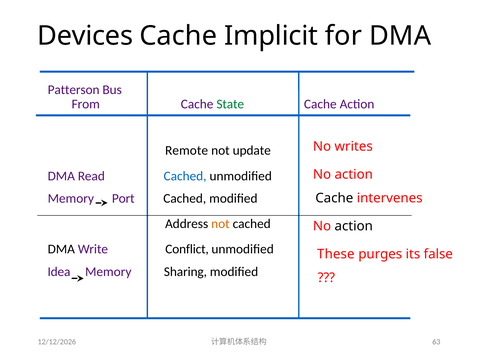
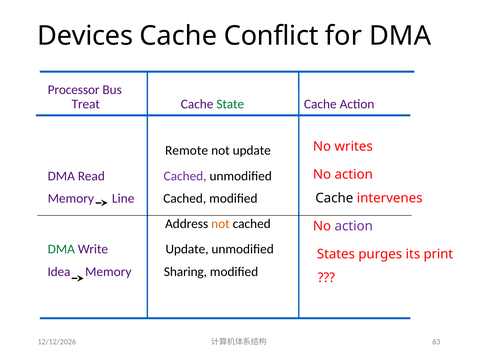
Implicit: Implicit -> Conflict
Patterson: Patterson -> Processor
From: From -> Treat
Cached at (185, 176) colour: blue -> purple
Port: Port -> Line
action at (354, 226) colour: black -> purple
DMA at (61, 250) colour: black -> green
Write Conflict: Conflict -> Update
These: These -> States
false: false -> print
